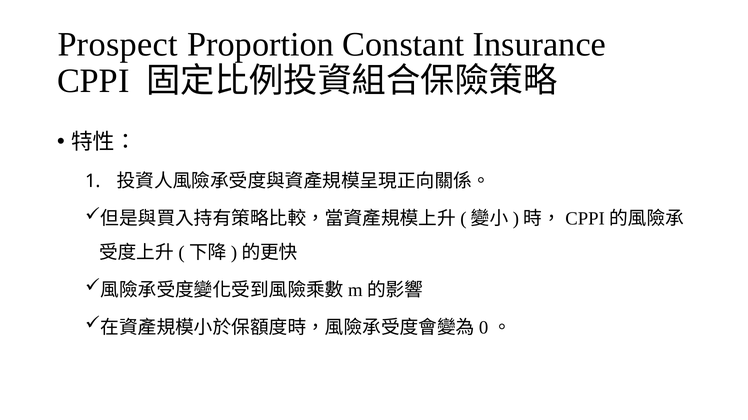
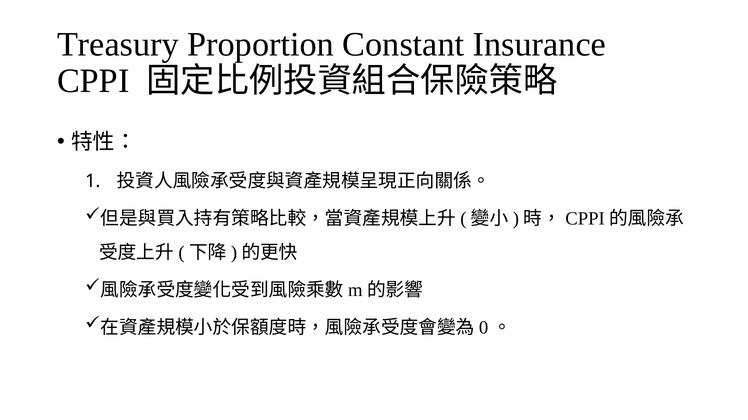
Prospect: Prospect -> Treasury
